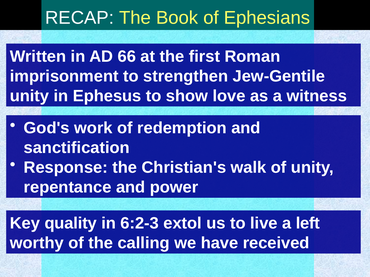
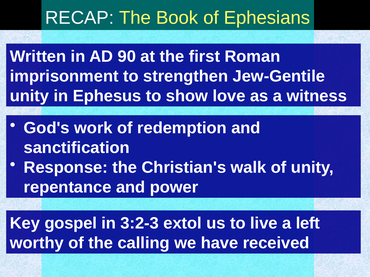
66: 66 -> 90
quality: quality -> gospel
6:2-3: 6:2-3 -> 3:2-3
